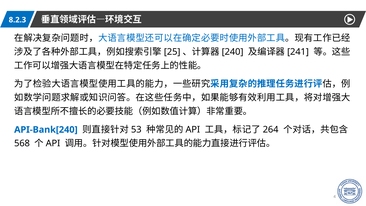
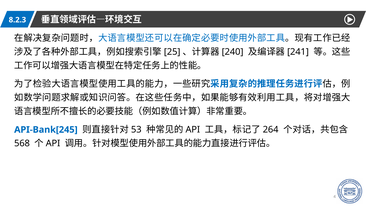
API-Bank[240: API-Bank[240 -> API-Bank[245
